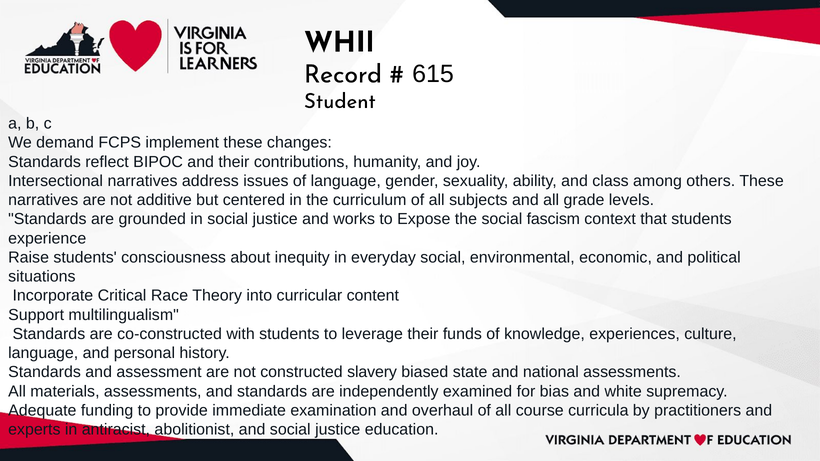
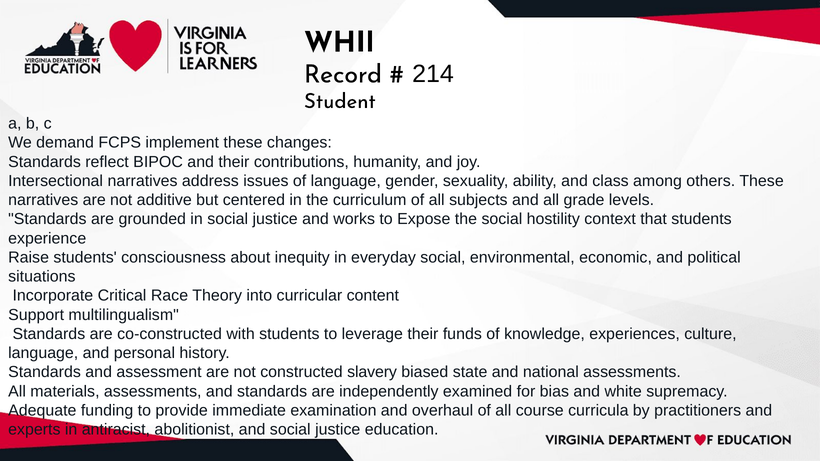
615: 615 -> 214
fascism: fascism -> hostility
